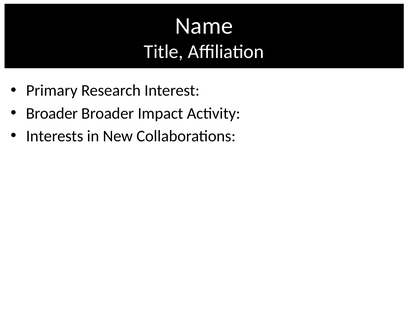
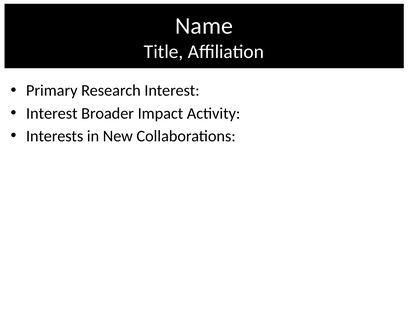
Broader at (52, 113): Broader -> Interest
